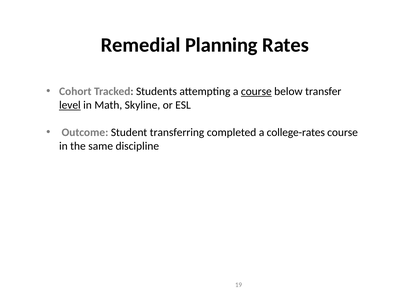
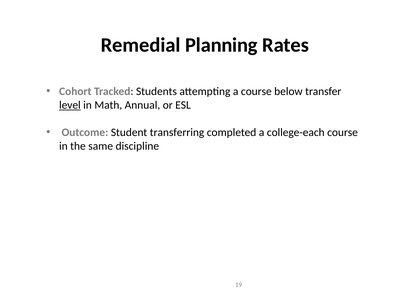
course at (256, 92) underline: present -> none
Skyline: Skyline -> Annual
college-rates: college-rates -> college-each
